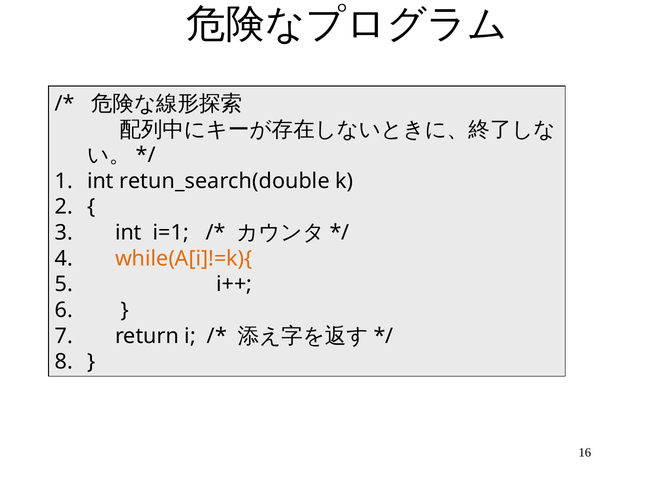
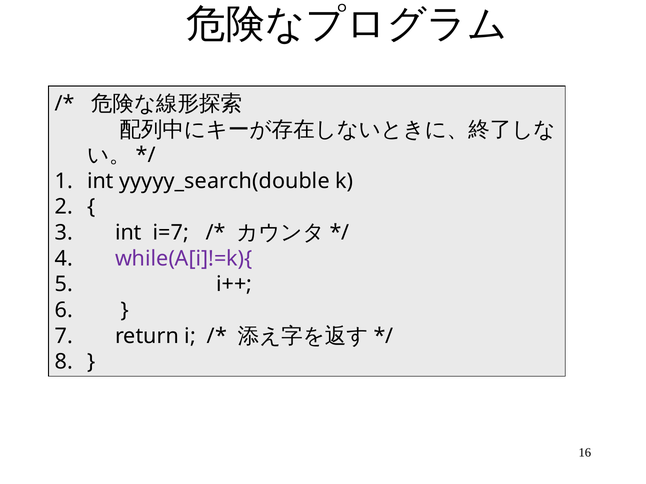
retun_search(double: retun_search(double -> yyyyy_search(double
i=1: i=1 -> i=7
while(A[i]!=k){ colour: orange -> purple
